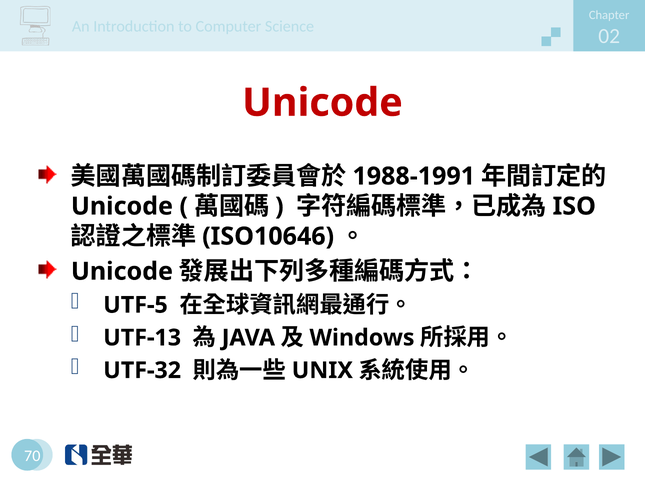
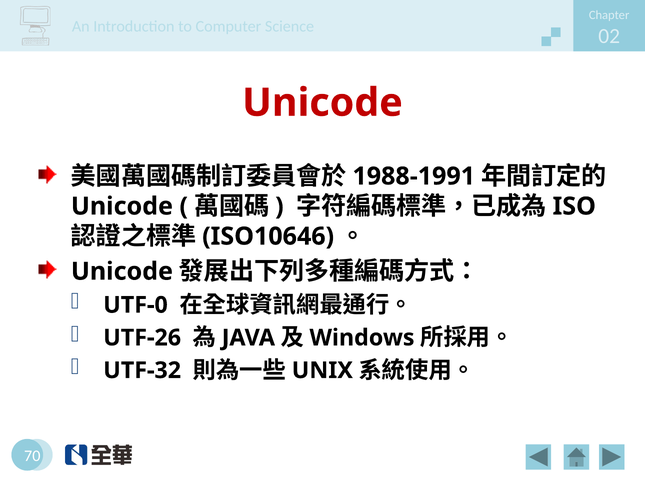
UTF-5: UTF-5 -> UTF-0
UTF-13: UTF-13 -> UTF-26
